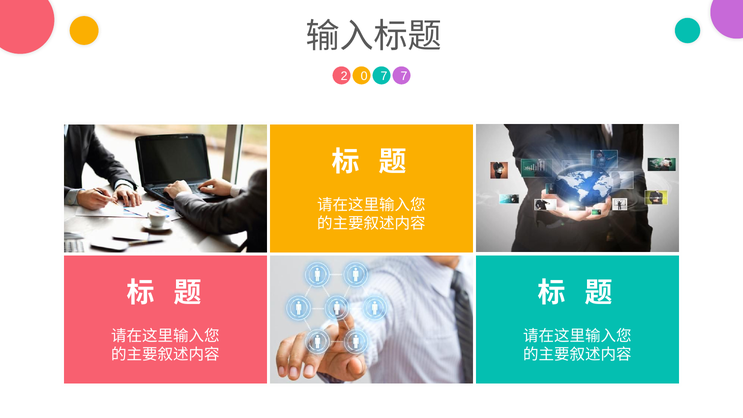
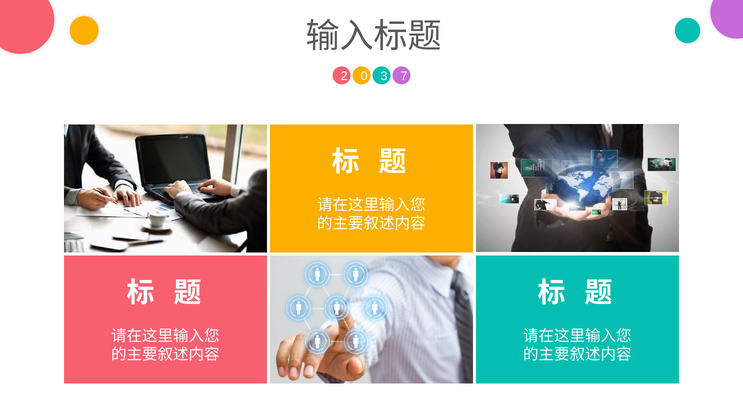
0 7: 7 -> 3
